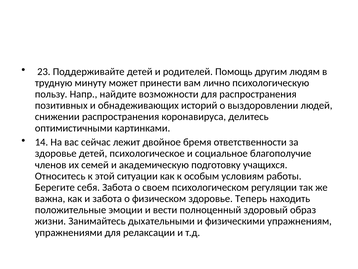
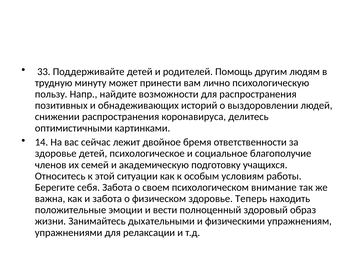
23: 23 -> 33
регуляции: регуляции -> внимание
